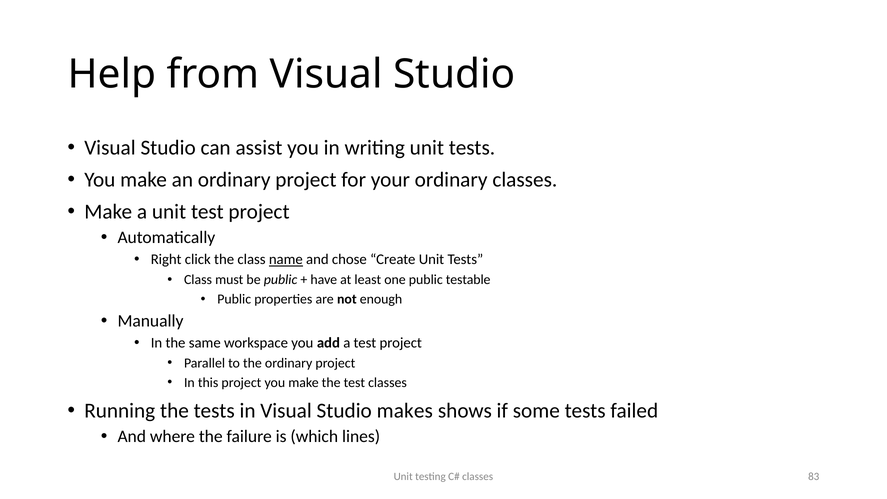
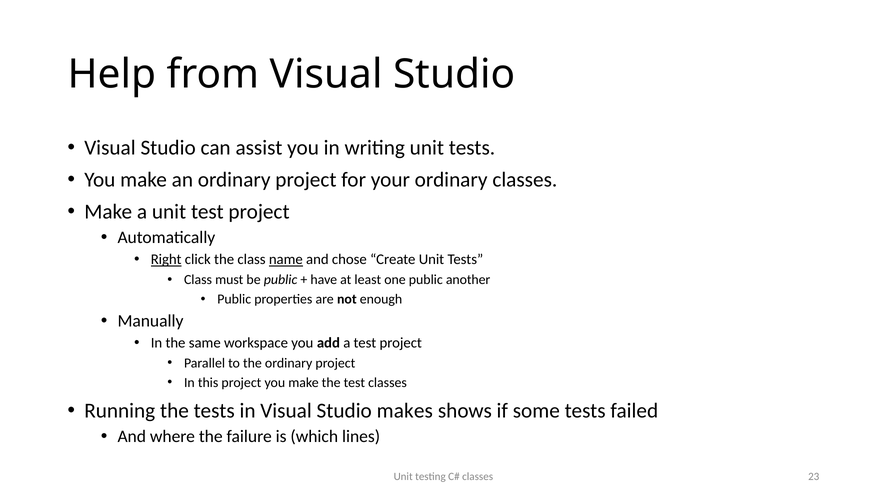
Right underline: none -> present
testable: testable -> another
83: 83 -> 23
